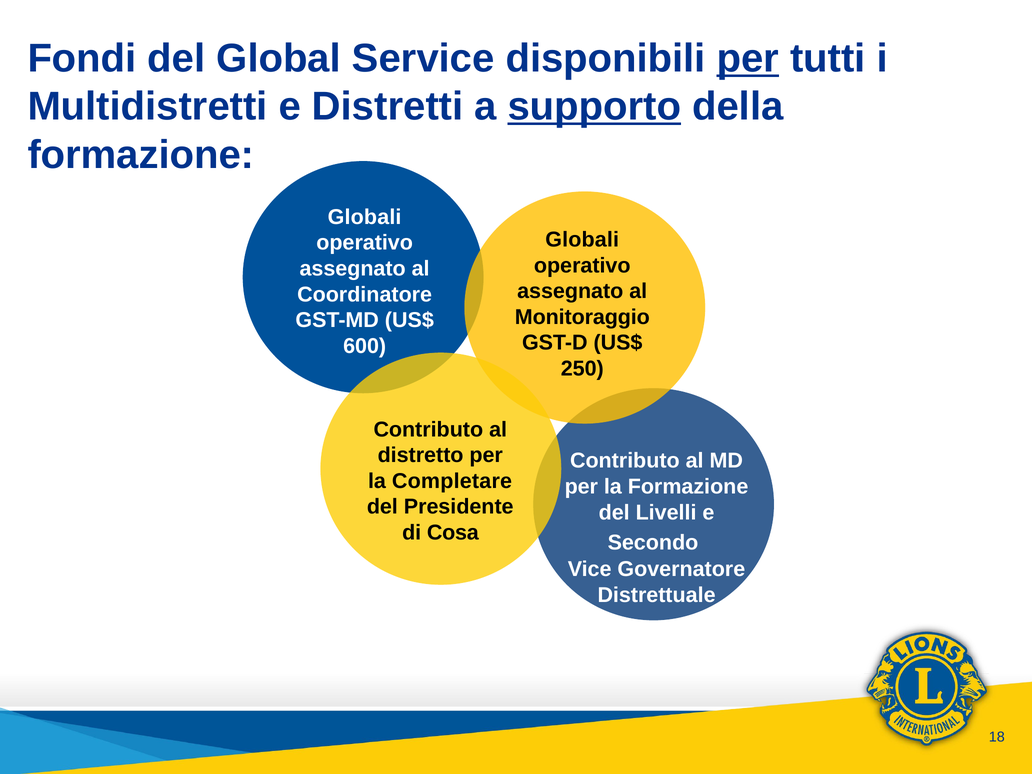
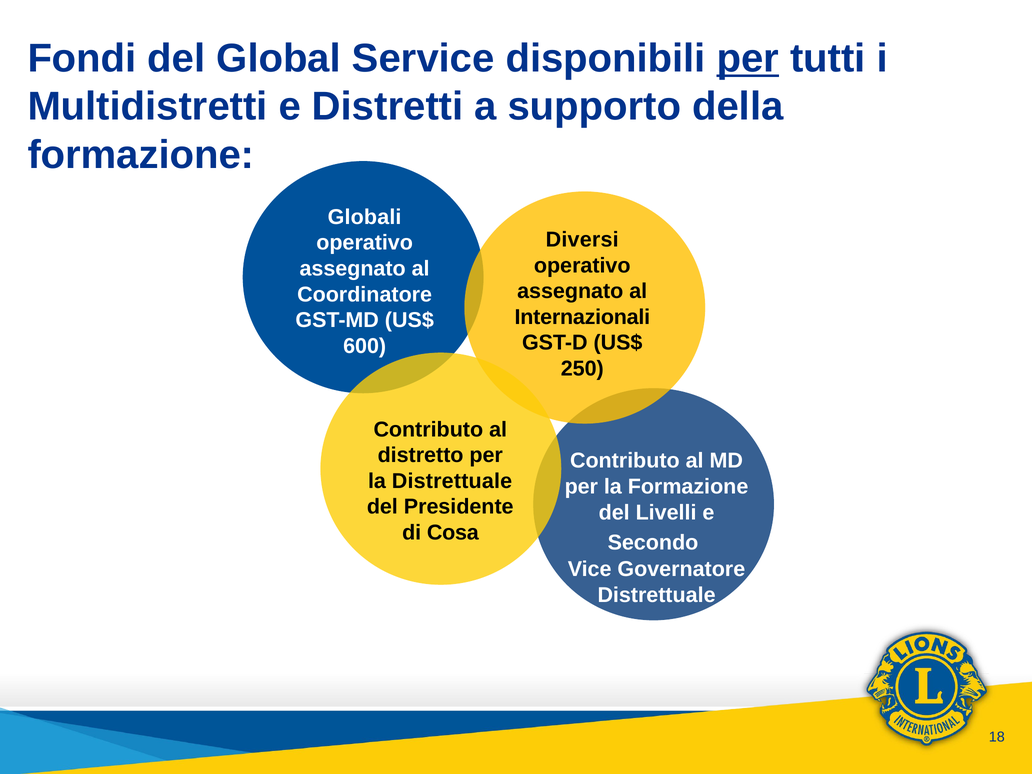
supporto underline: present -> none
Globali at (582, 240): Globali -> Diversi
Monitoraggio: Monitoraggio -> Internazionali
la Completare: Completare -> Distrettuale
